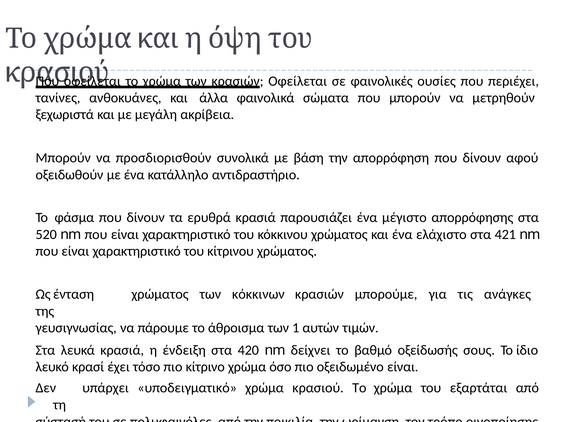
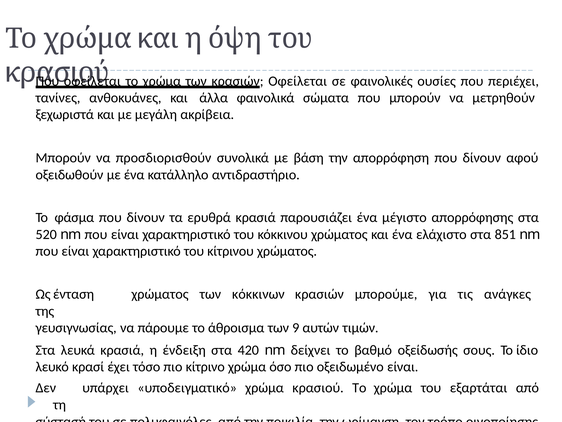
421: 421 -> 851
1: 1 -> 9
